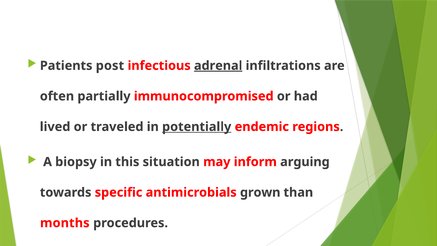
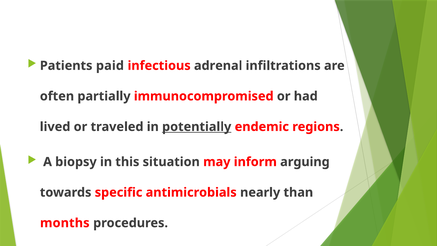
post: post -> paid
adrenal underline: present -> none
grown: grown -> nearly
